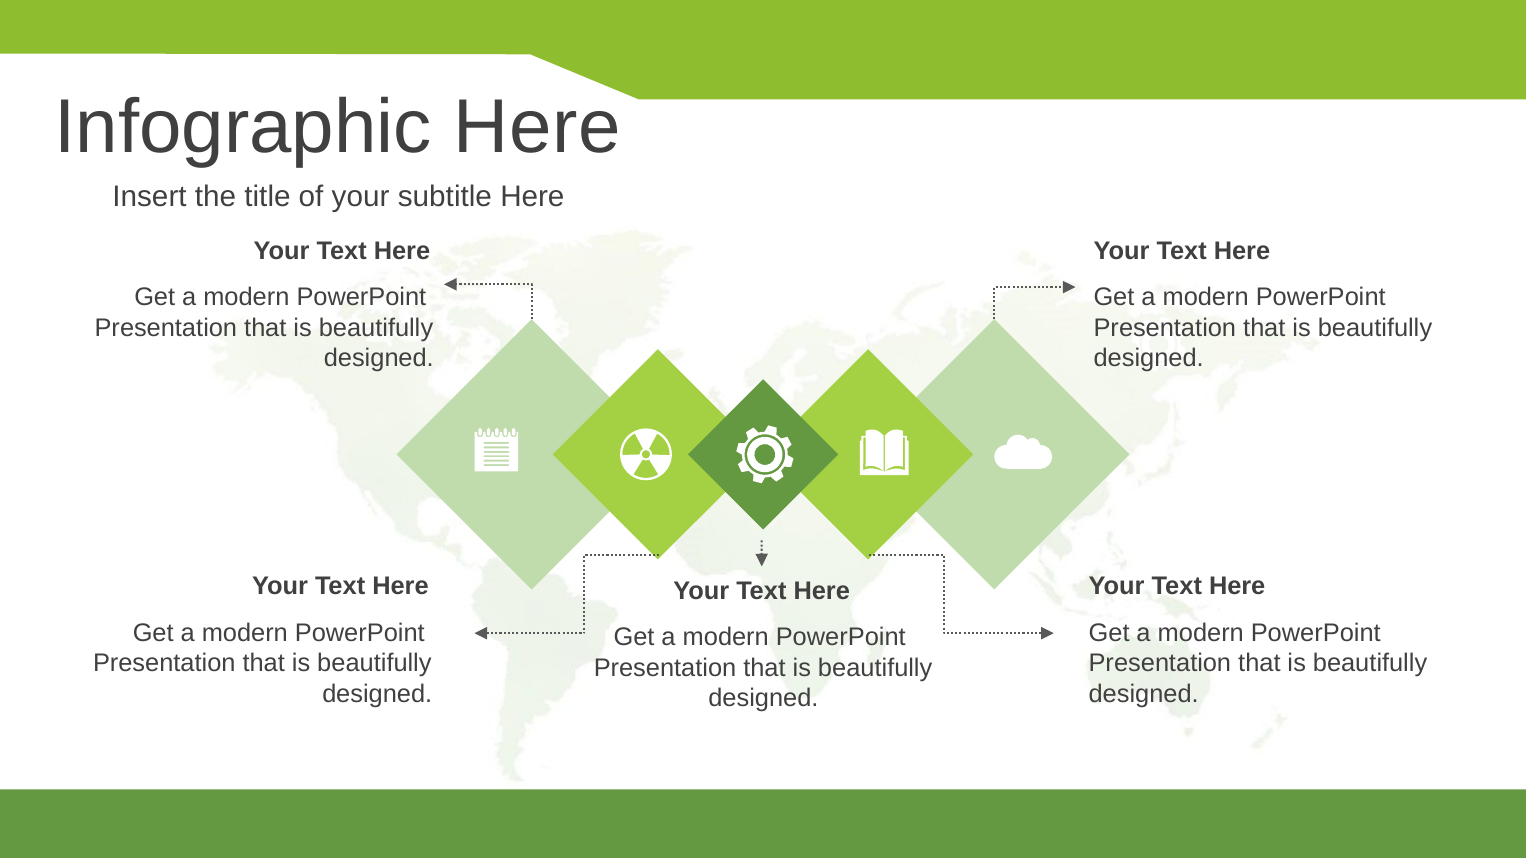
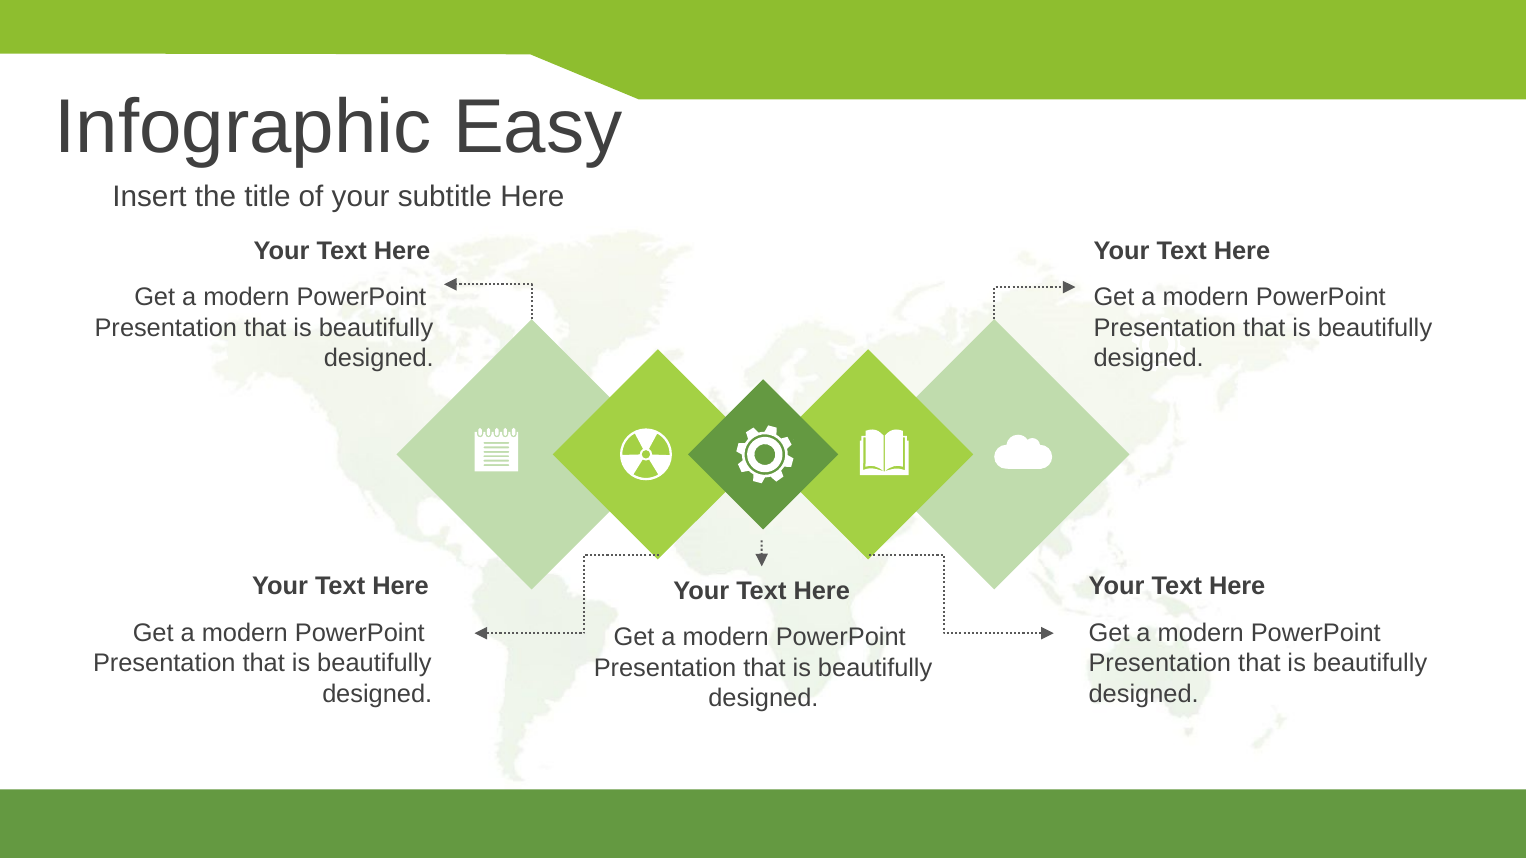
Infographic Here: Here -> Easy
